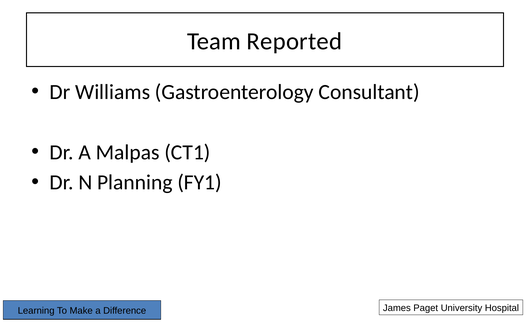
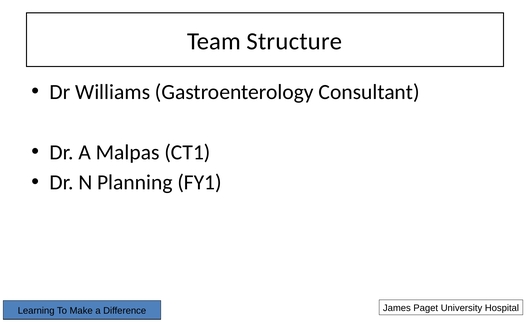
Reported: Reported -> Structure
